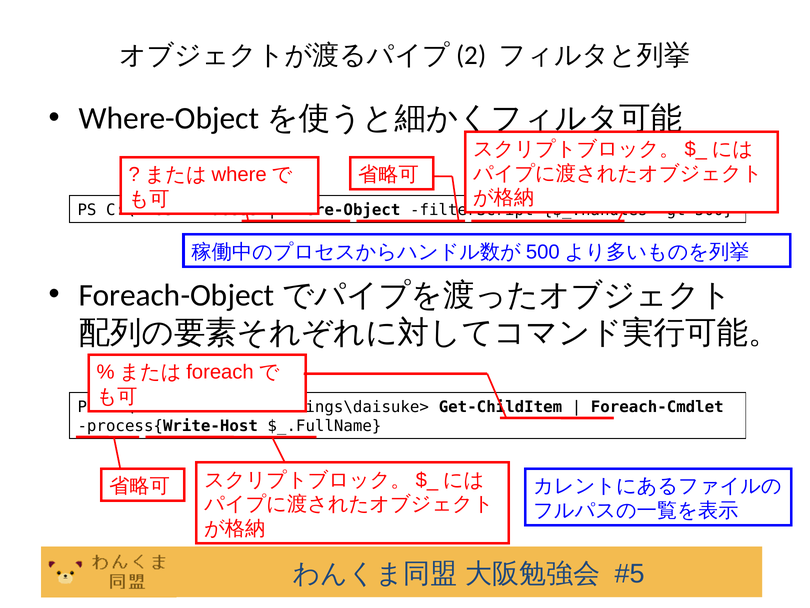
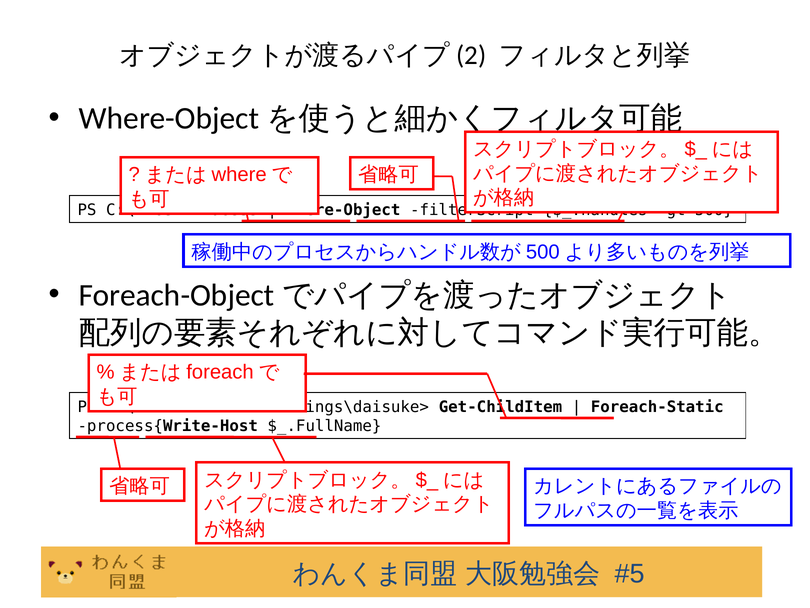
Foreach-Cmdlet: Foreach-Cmdlet -> Foreach-Static
